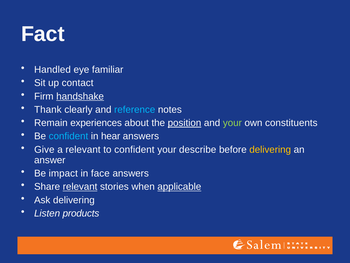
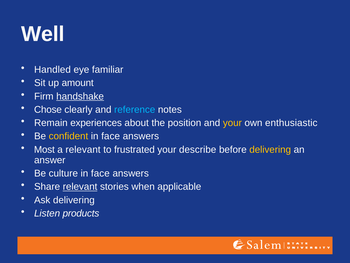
Fact: Fact -> Well
contact: contact -> amount
Thank: Thank -> Chose
position underline: present -> none
your at (232, 123) colour: light green -> yellow
constituents: constituents -> enthusiastic
confident at (68, 136) colour: light blue -> yellow
hear at (111, 136): hear -> face
Give: Give -> Most
to confident: confident -> frustrated
impact: impact -> culture
applicable underline: present -> none
